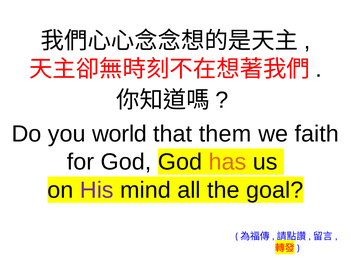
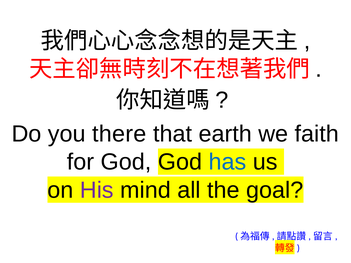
world: world -> there
them: them -> earth
has colour: orange -> blue
